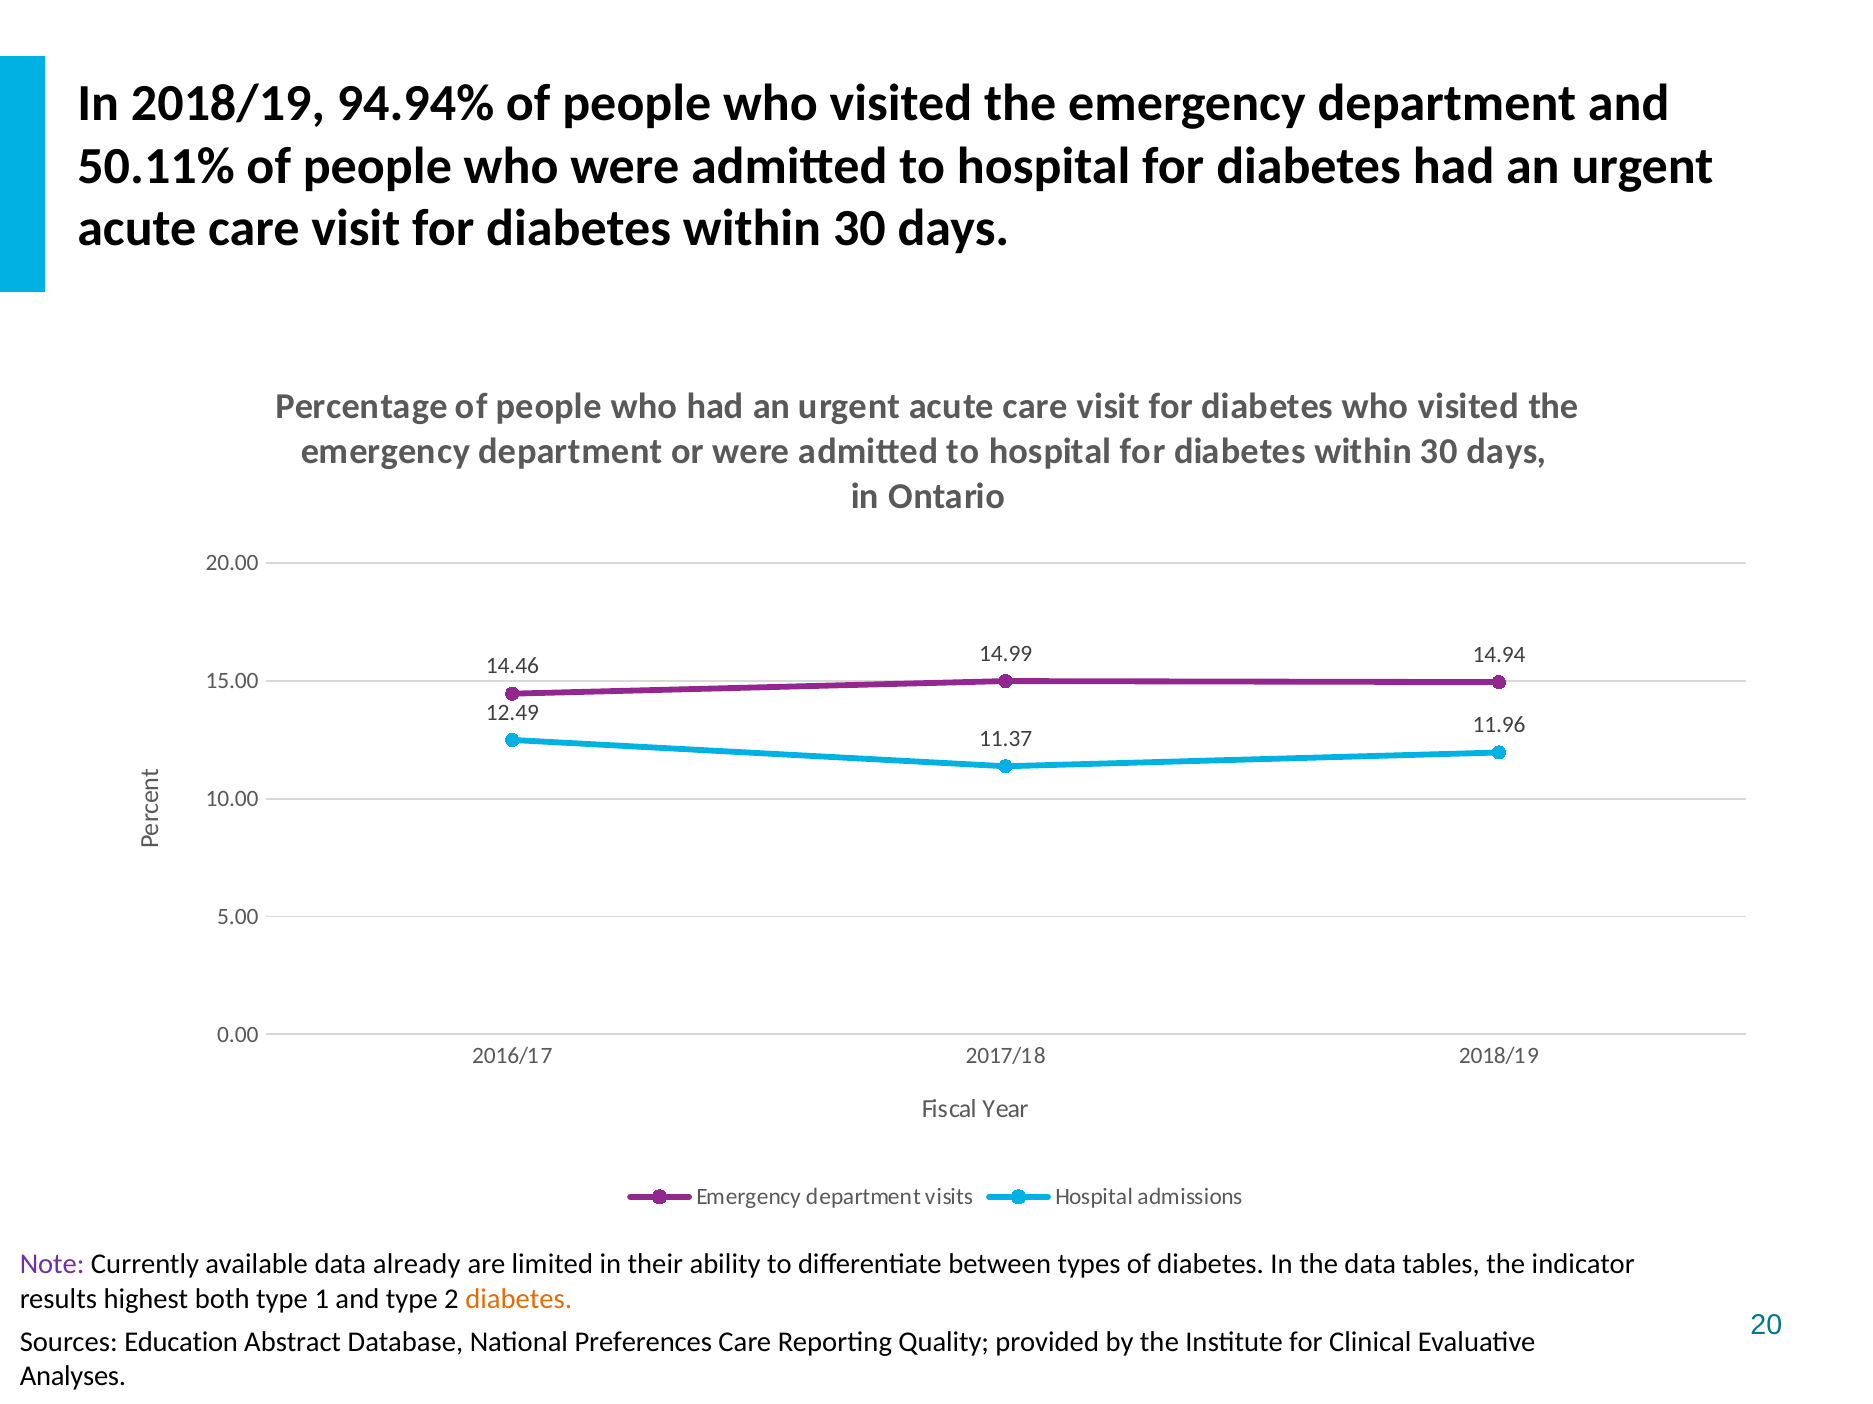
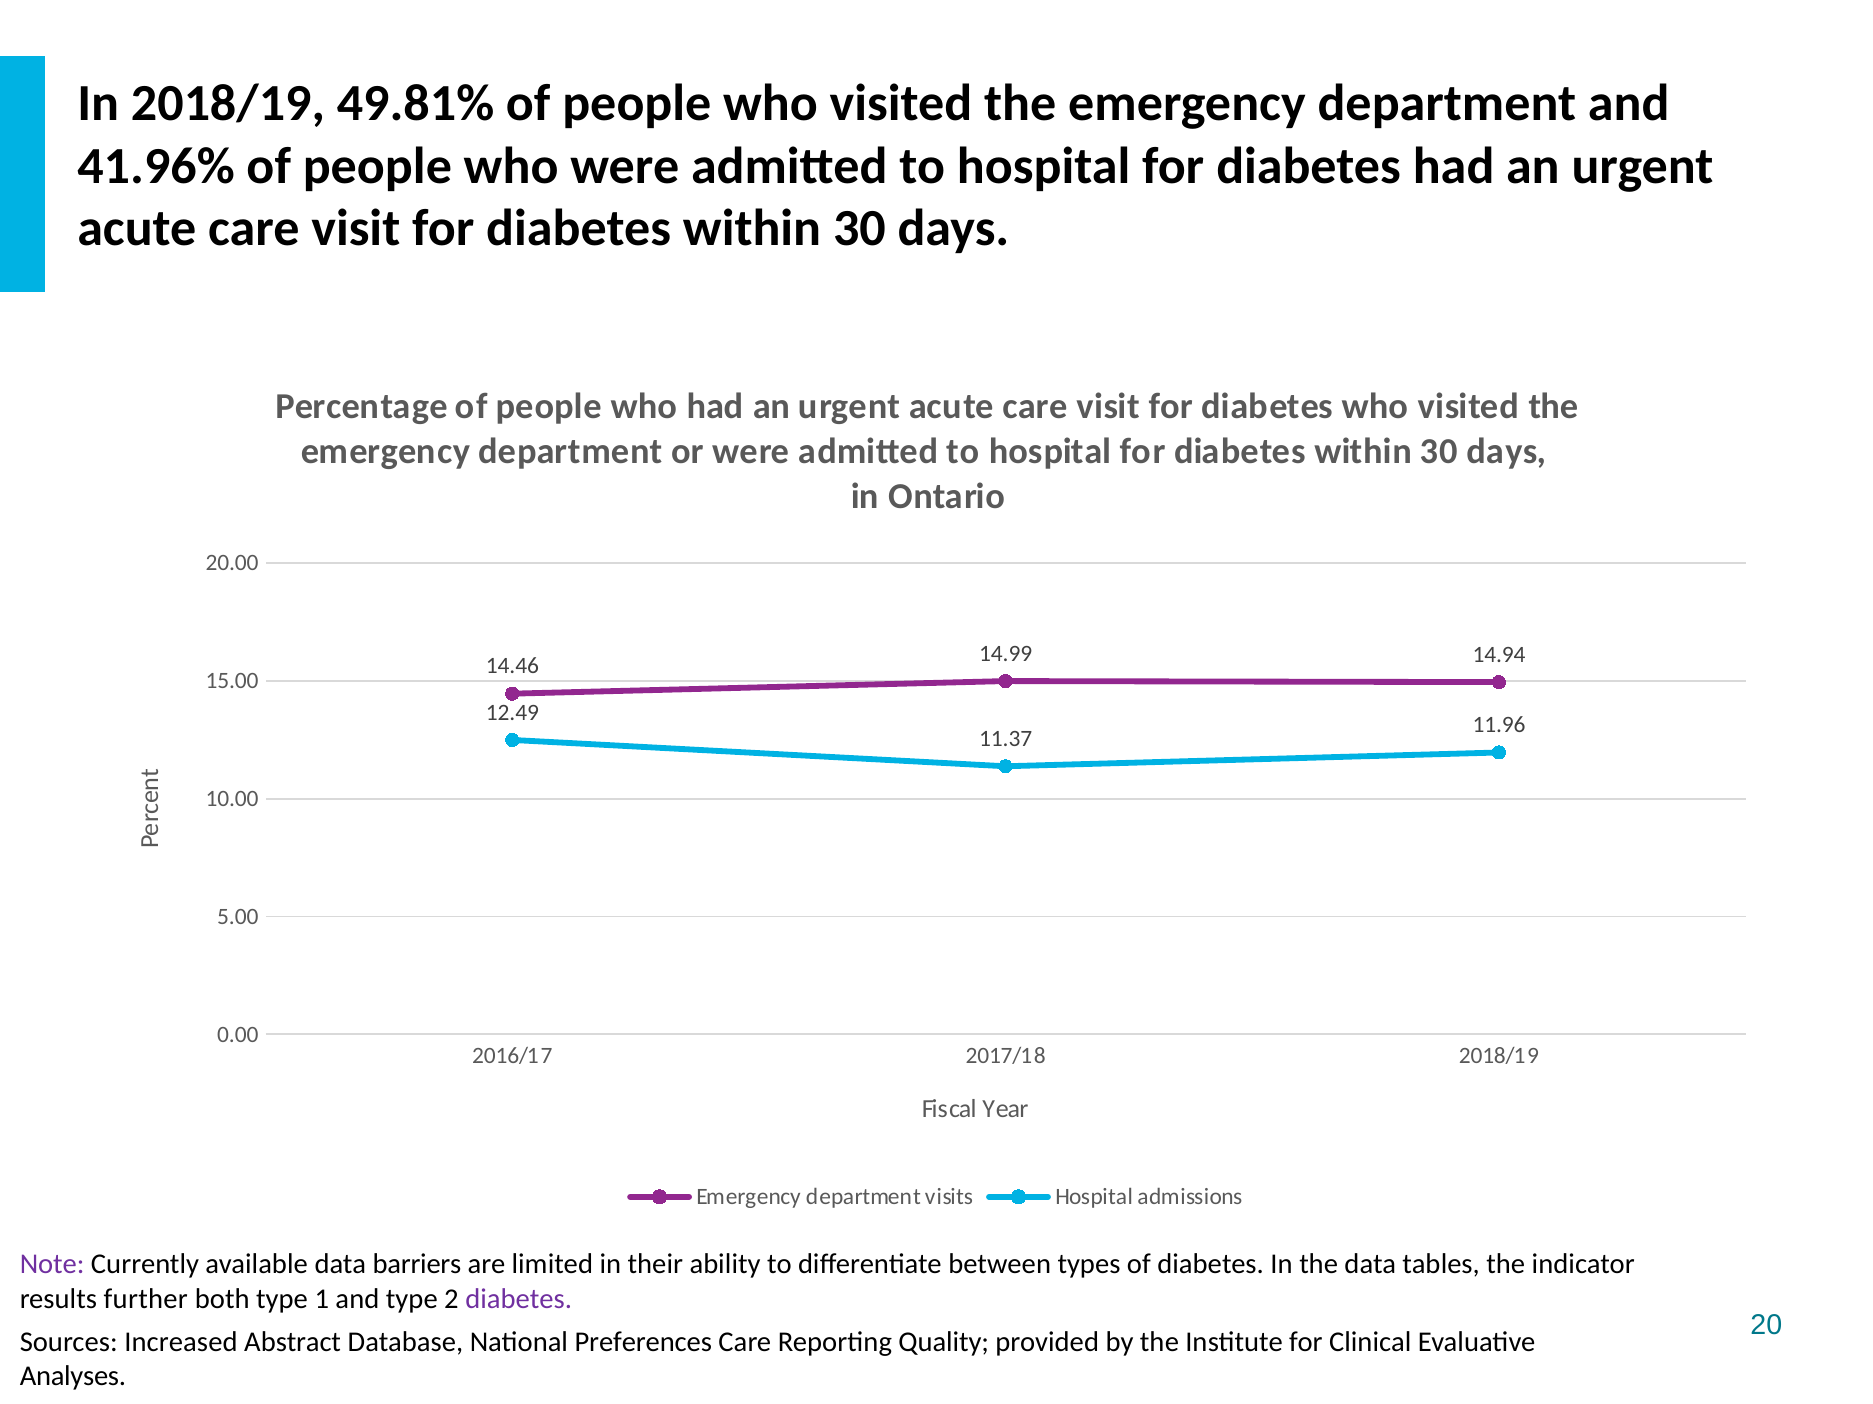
94.94%: 94.94% -> 49.81%
50.11%: 50.11% -> 41.96%
already: already -> barriers
highest: highest -> further
diabetes at (519, 1300) colour: orange -> purple
Education: Education -> Increased
